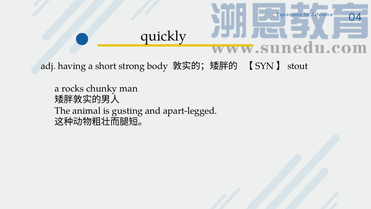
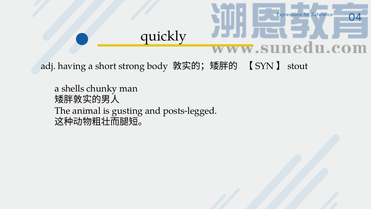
rocks: rocks -> shells
apart-legged: apart-legged -> posts-legged
